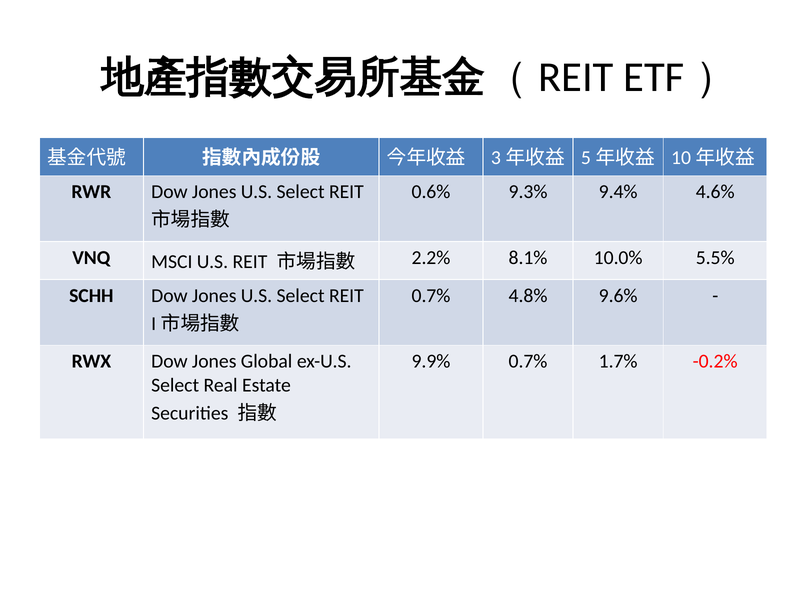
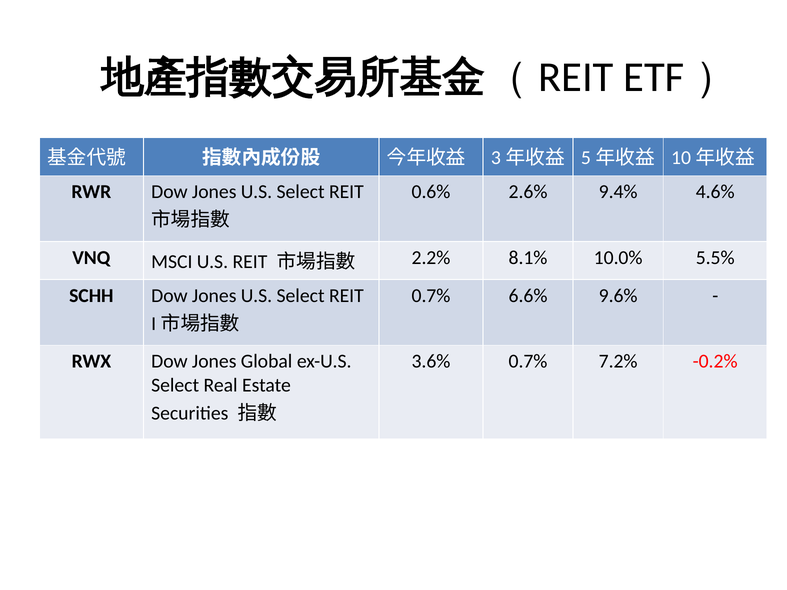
9.3%: 9.3% -> 2.6%
4.8%: 4.8% -> 6.6%
9.9%: 9.9% -> 3.6%
1.7%: 1.7% -> 7.2%
